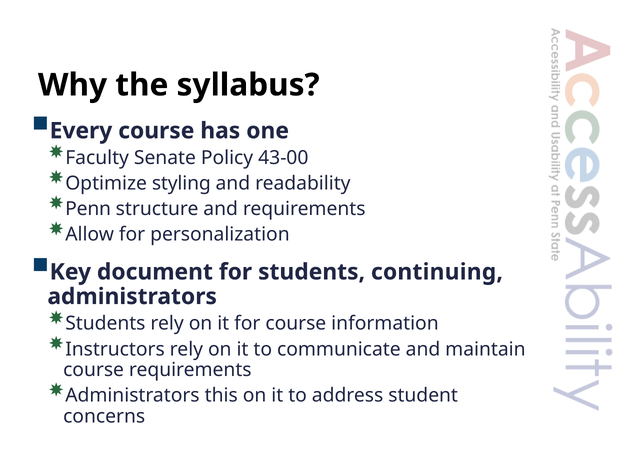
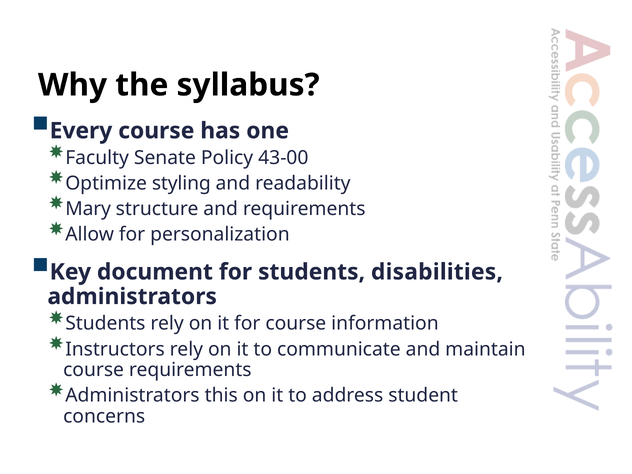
Penn: Penn -> Mary
continuing: continuing -> disabilities
